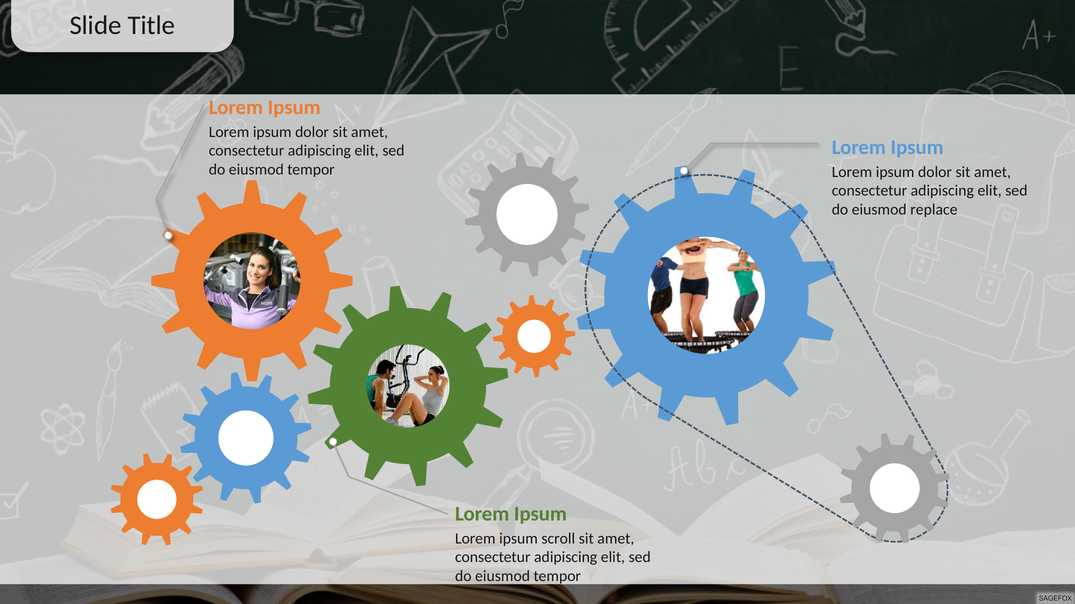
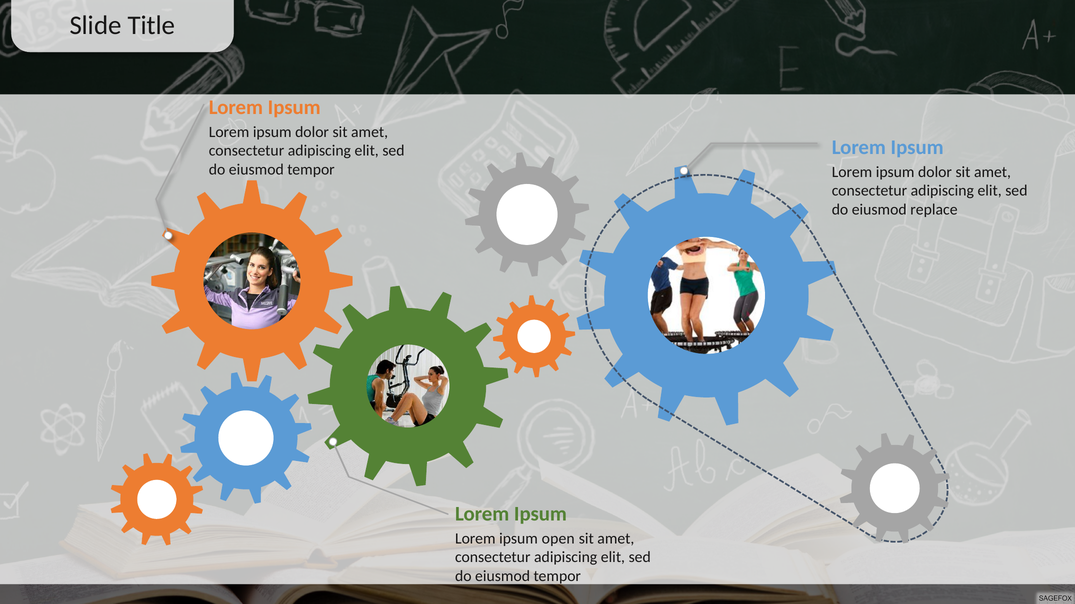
scroll: scroll -> open
